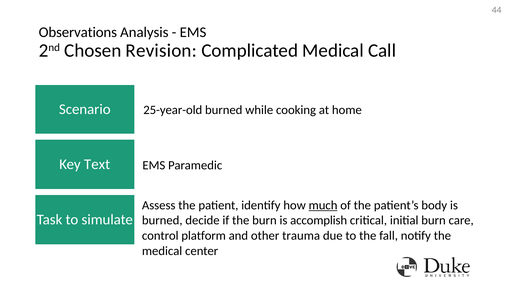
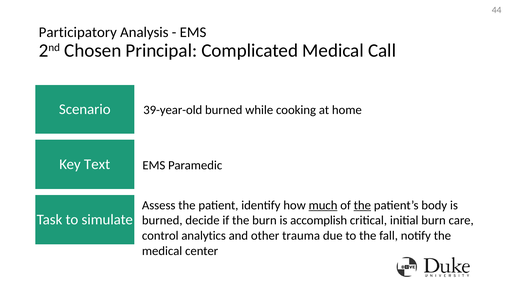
Observations: Observations -> Participatory
Revision: Revision -> Principal
25-year-old: 25-year-old -> 39-year-old
the at (362, 206) underline: none -> present
platform: platform -> analytics
